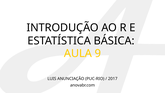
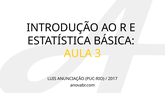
9: 9 -> 3
